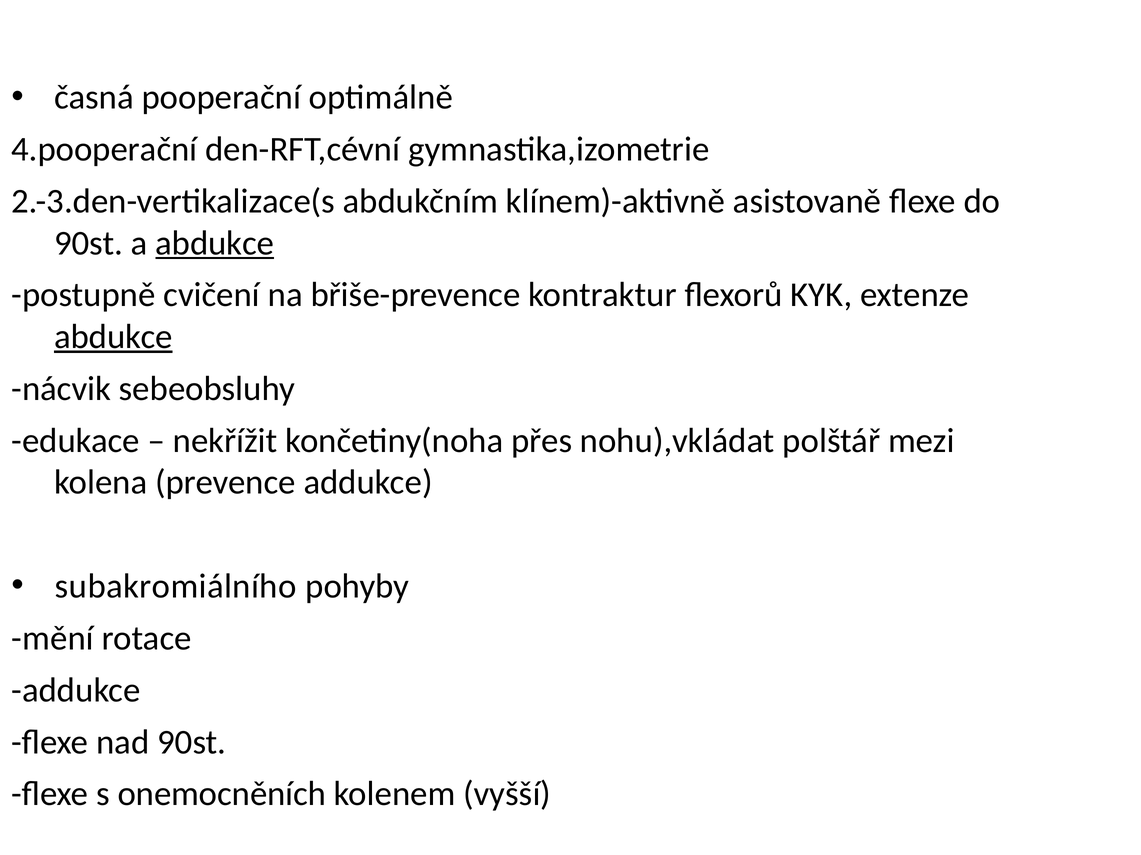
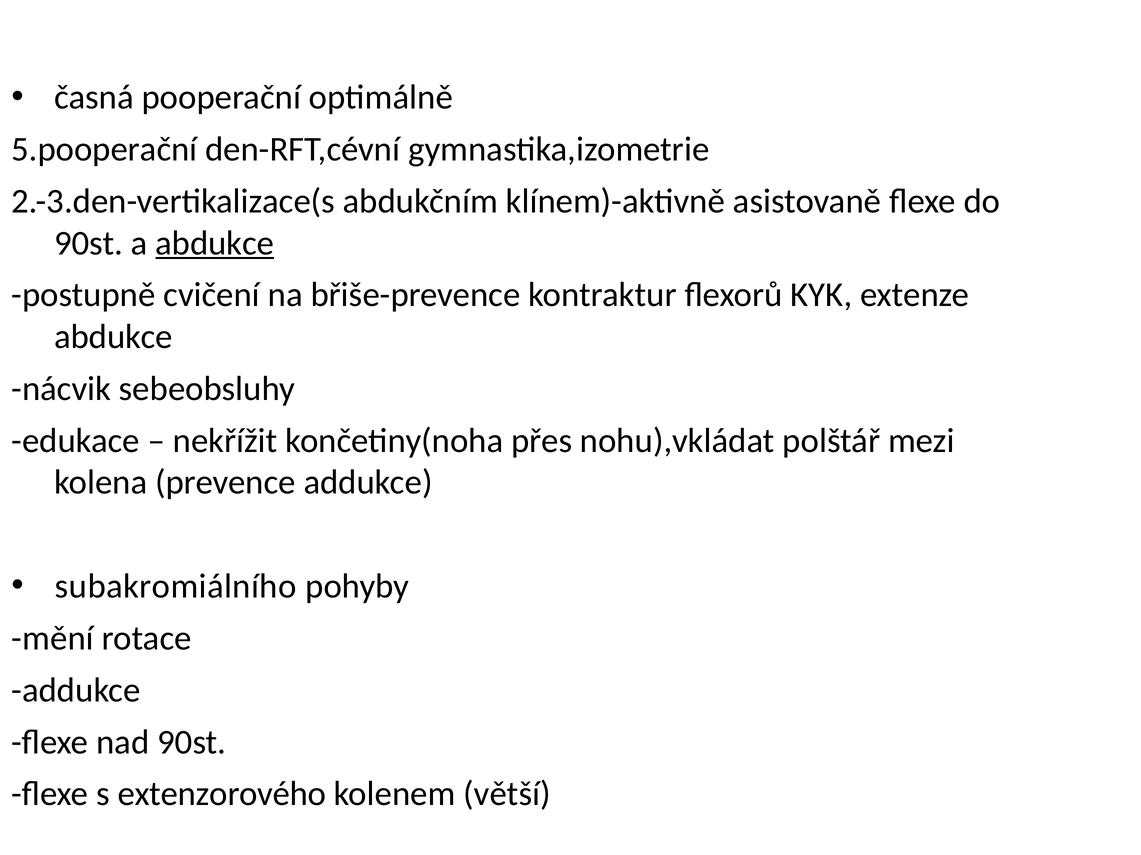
4.pooperační: 4.pooperační -> 5.pooperační
abdukce at (113, 337) underline: present -> none
onemocněních: onemocněních -> extenzorového
vyšší: vyšší -> větší
